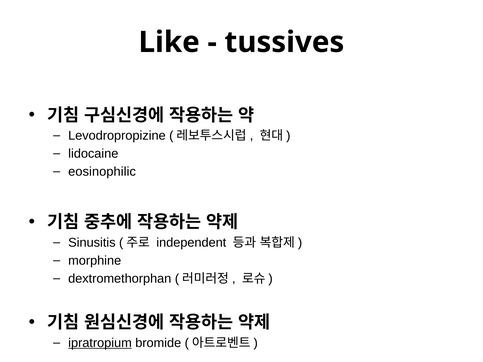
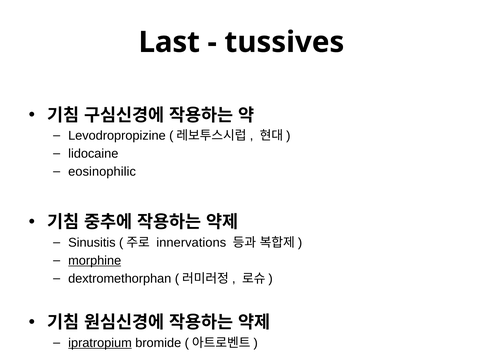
Like: Like -> Last
independent: independent -> innervations
morphine underline: none -> present
